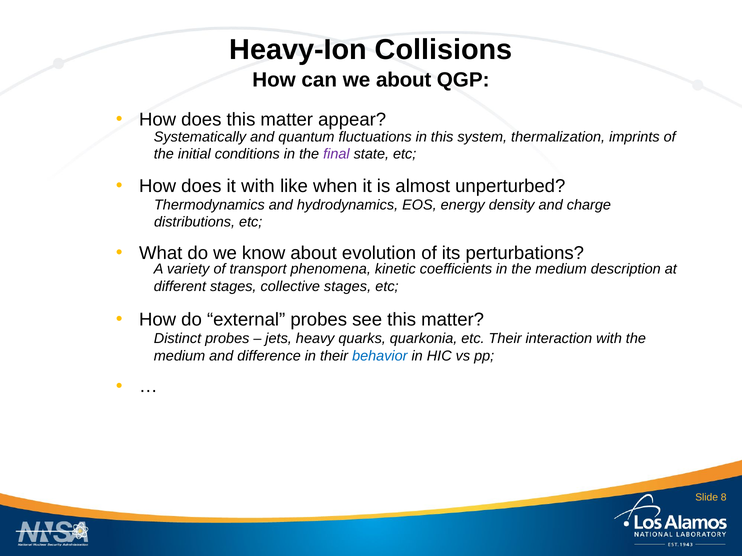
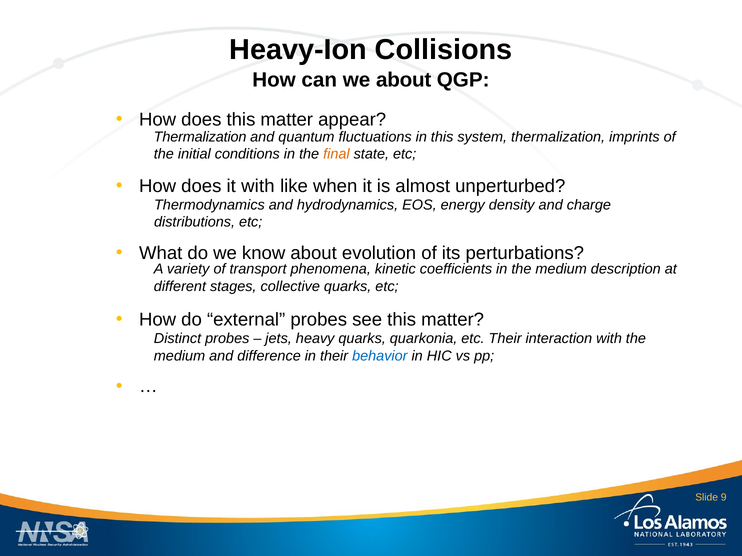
Systematically at (200, 137): Systematically -> Thermalization
final colour: purple -> orange
collective stages: stages -> quarks
8: 8 -> 9
